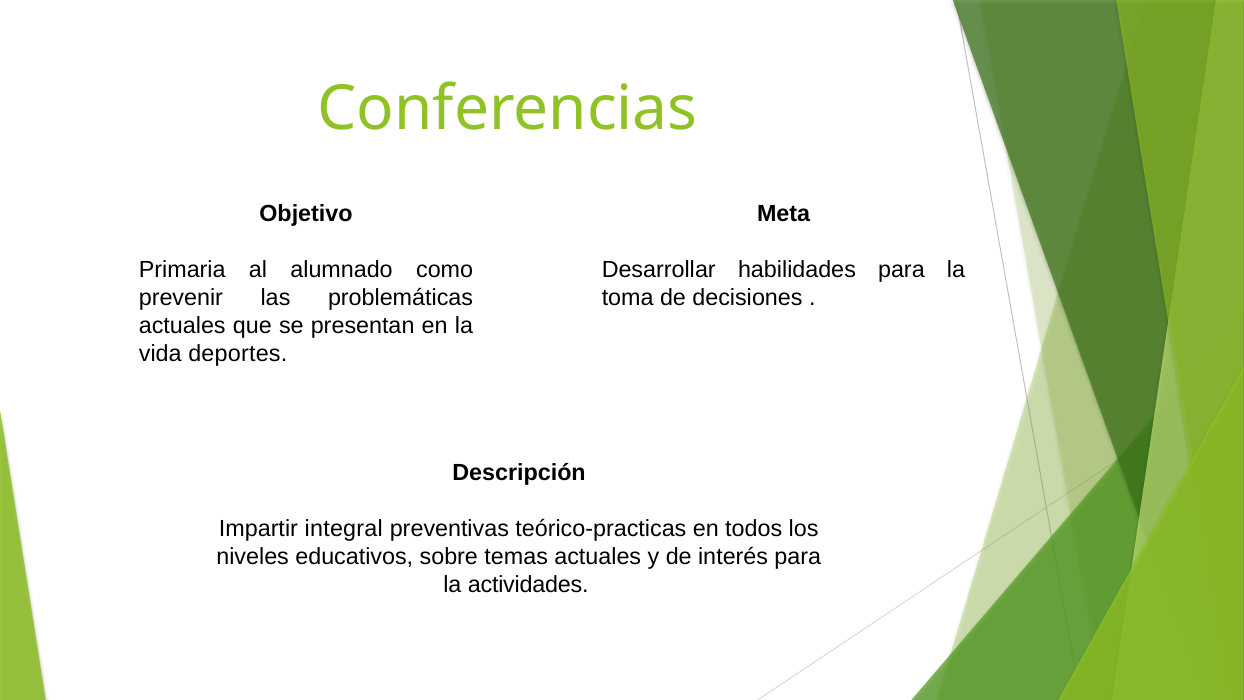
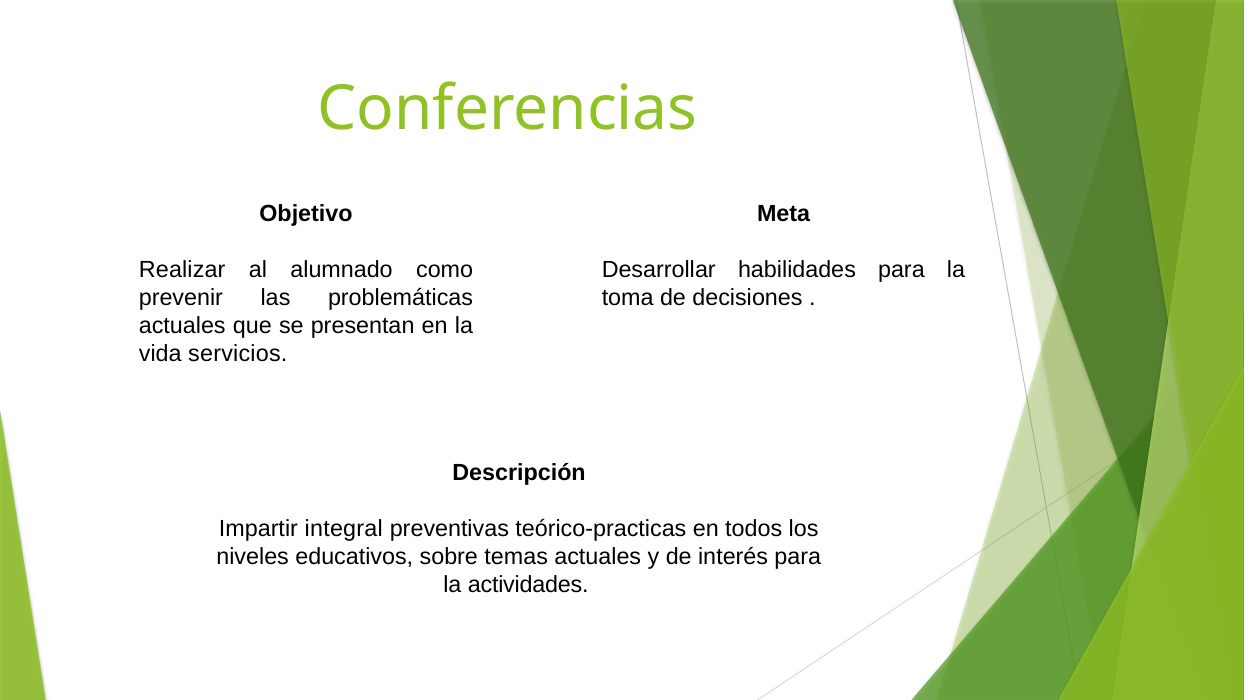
Primaria: Primaria -> Realizar
deportes: deportes -> servicios
